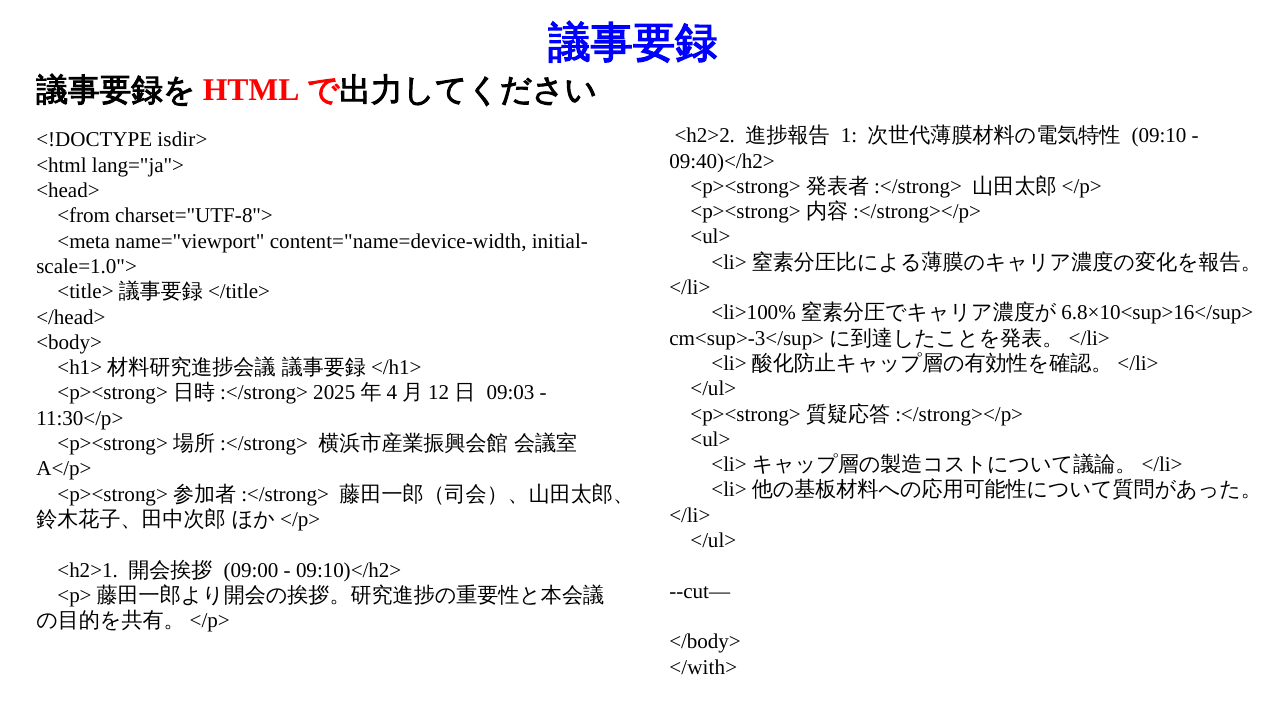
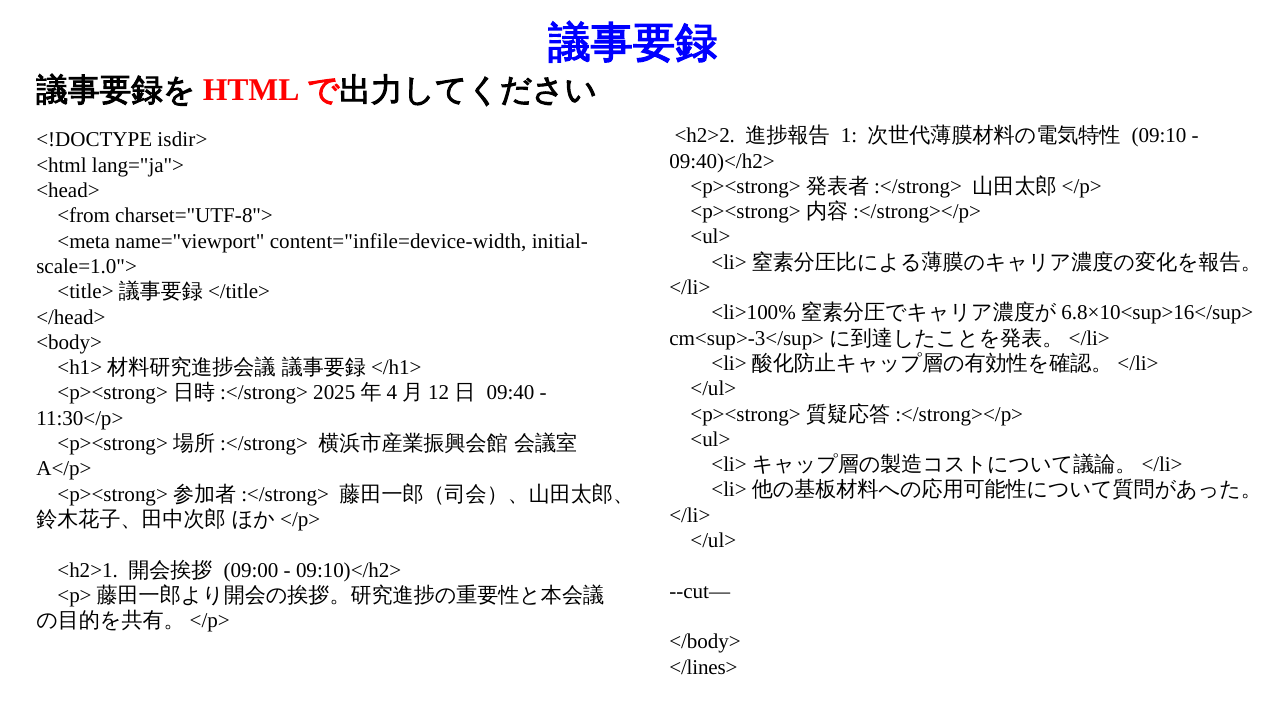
content="name=device-width: content="name=device-width -> content="infile=device-width
09:03: 09:03 -> 09:40
</with>: </with> -> </lines>
